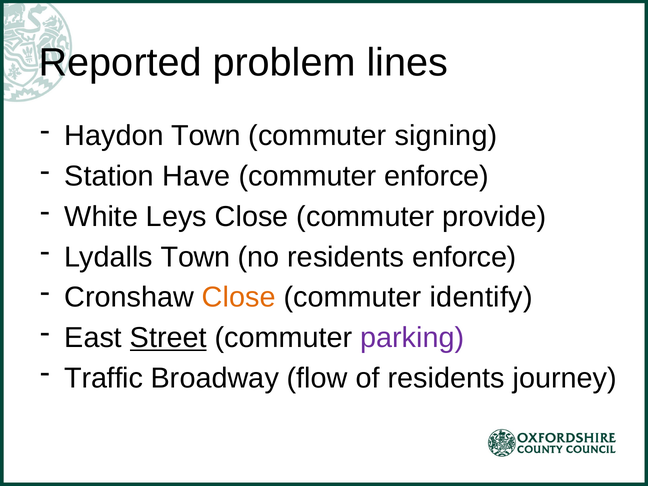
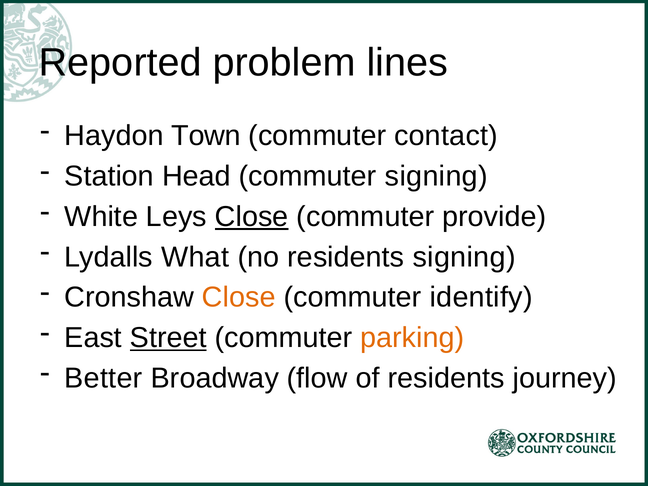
signing: signing -> contact
Have: Have -> Head
commuter enforce: enforce -> signing
Close at (252, 217) underline: none -> present
Lydalls Town: Town -> What
residents enforce: enforce -> signing
parking colour: purple -> orange
Traffic: Traffic -> Better
